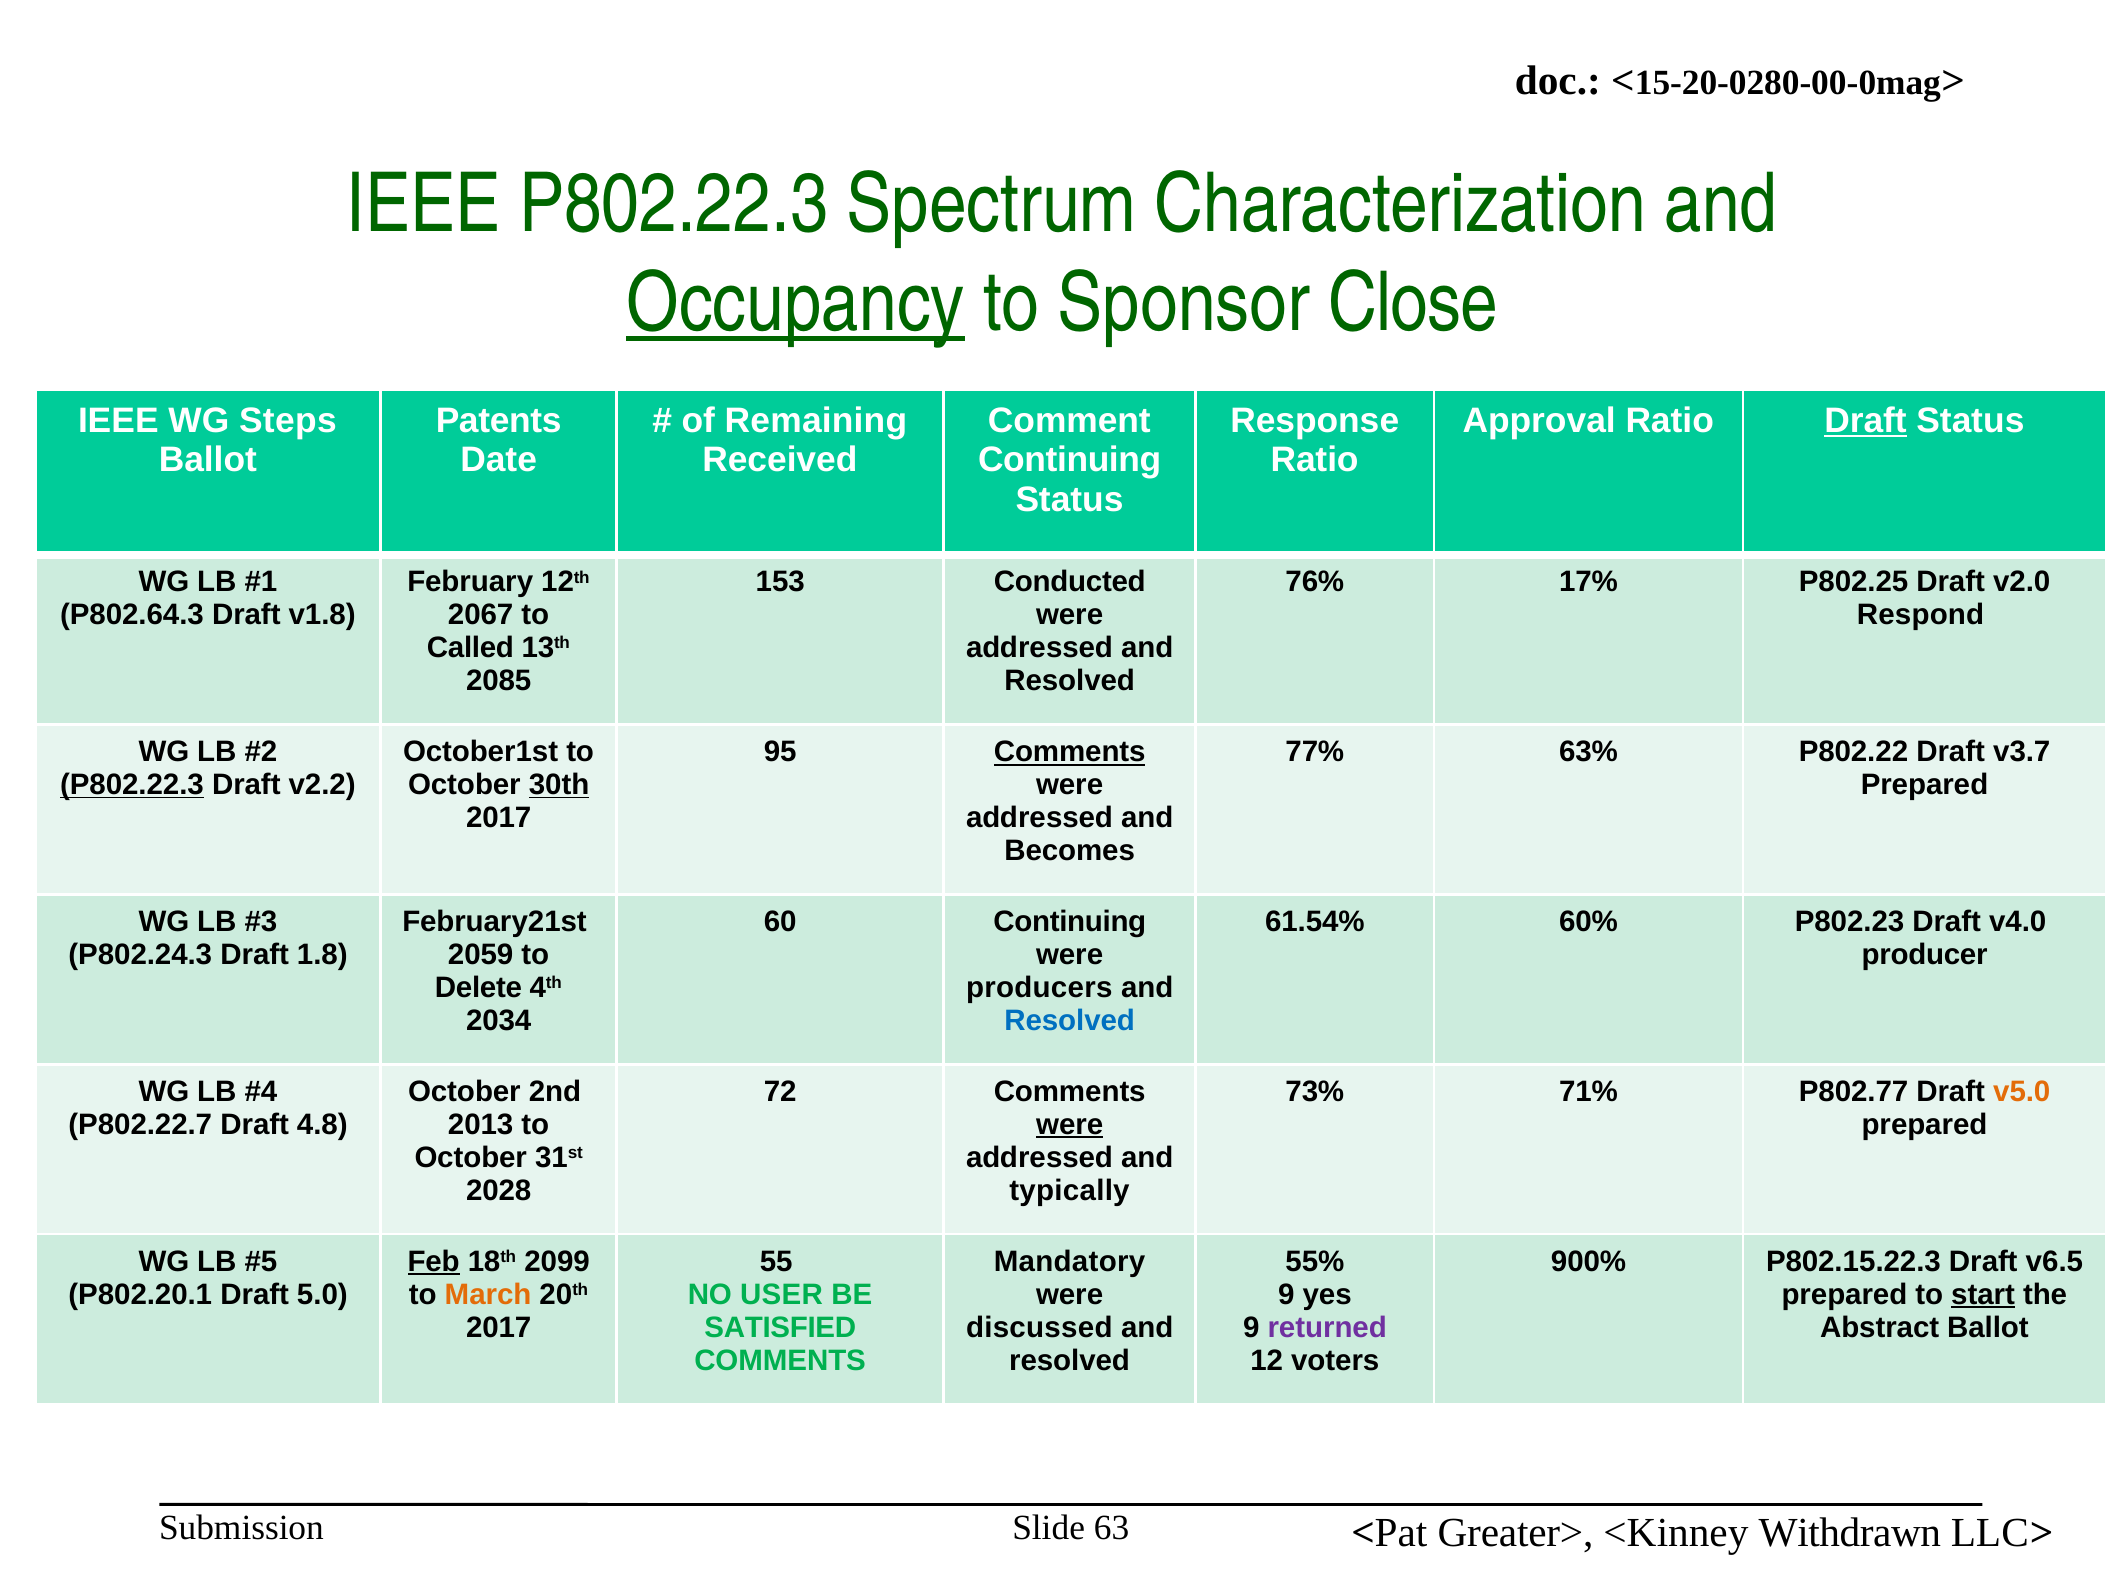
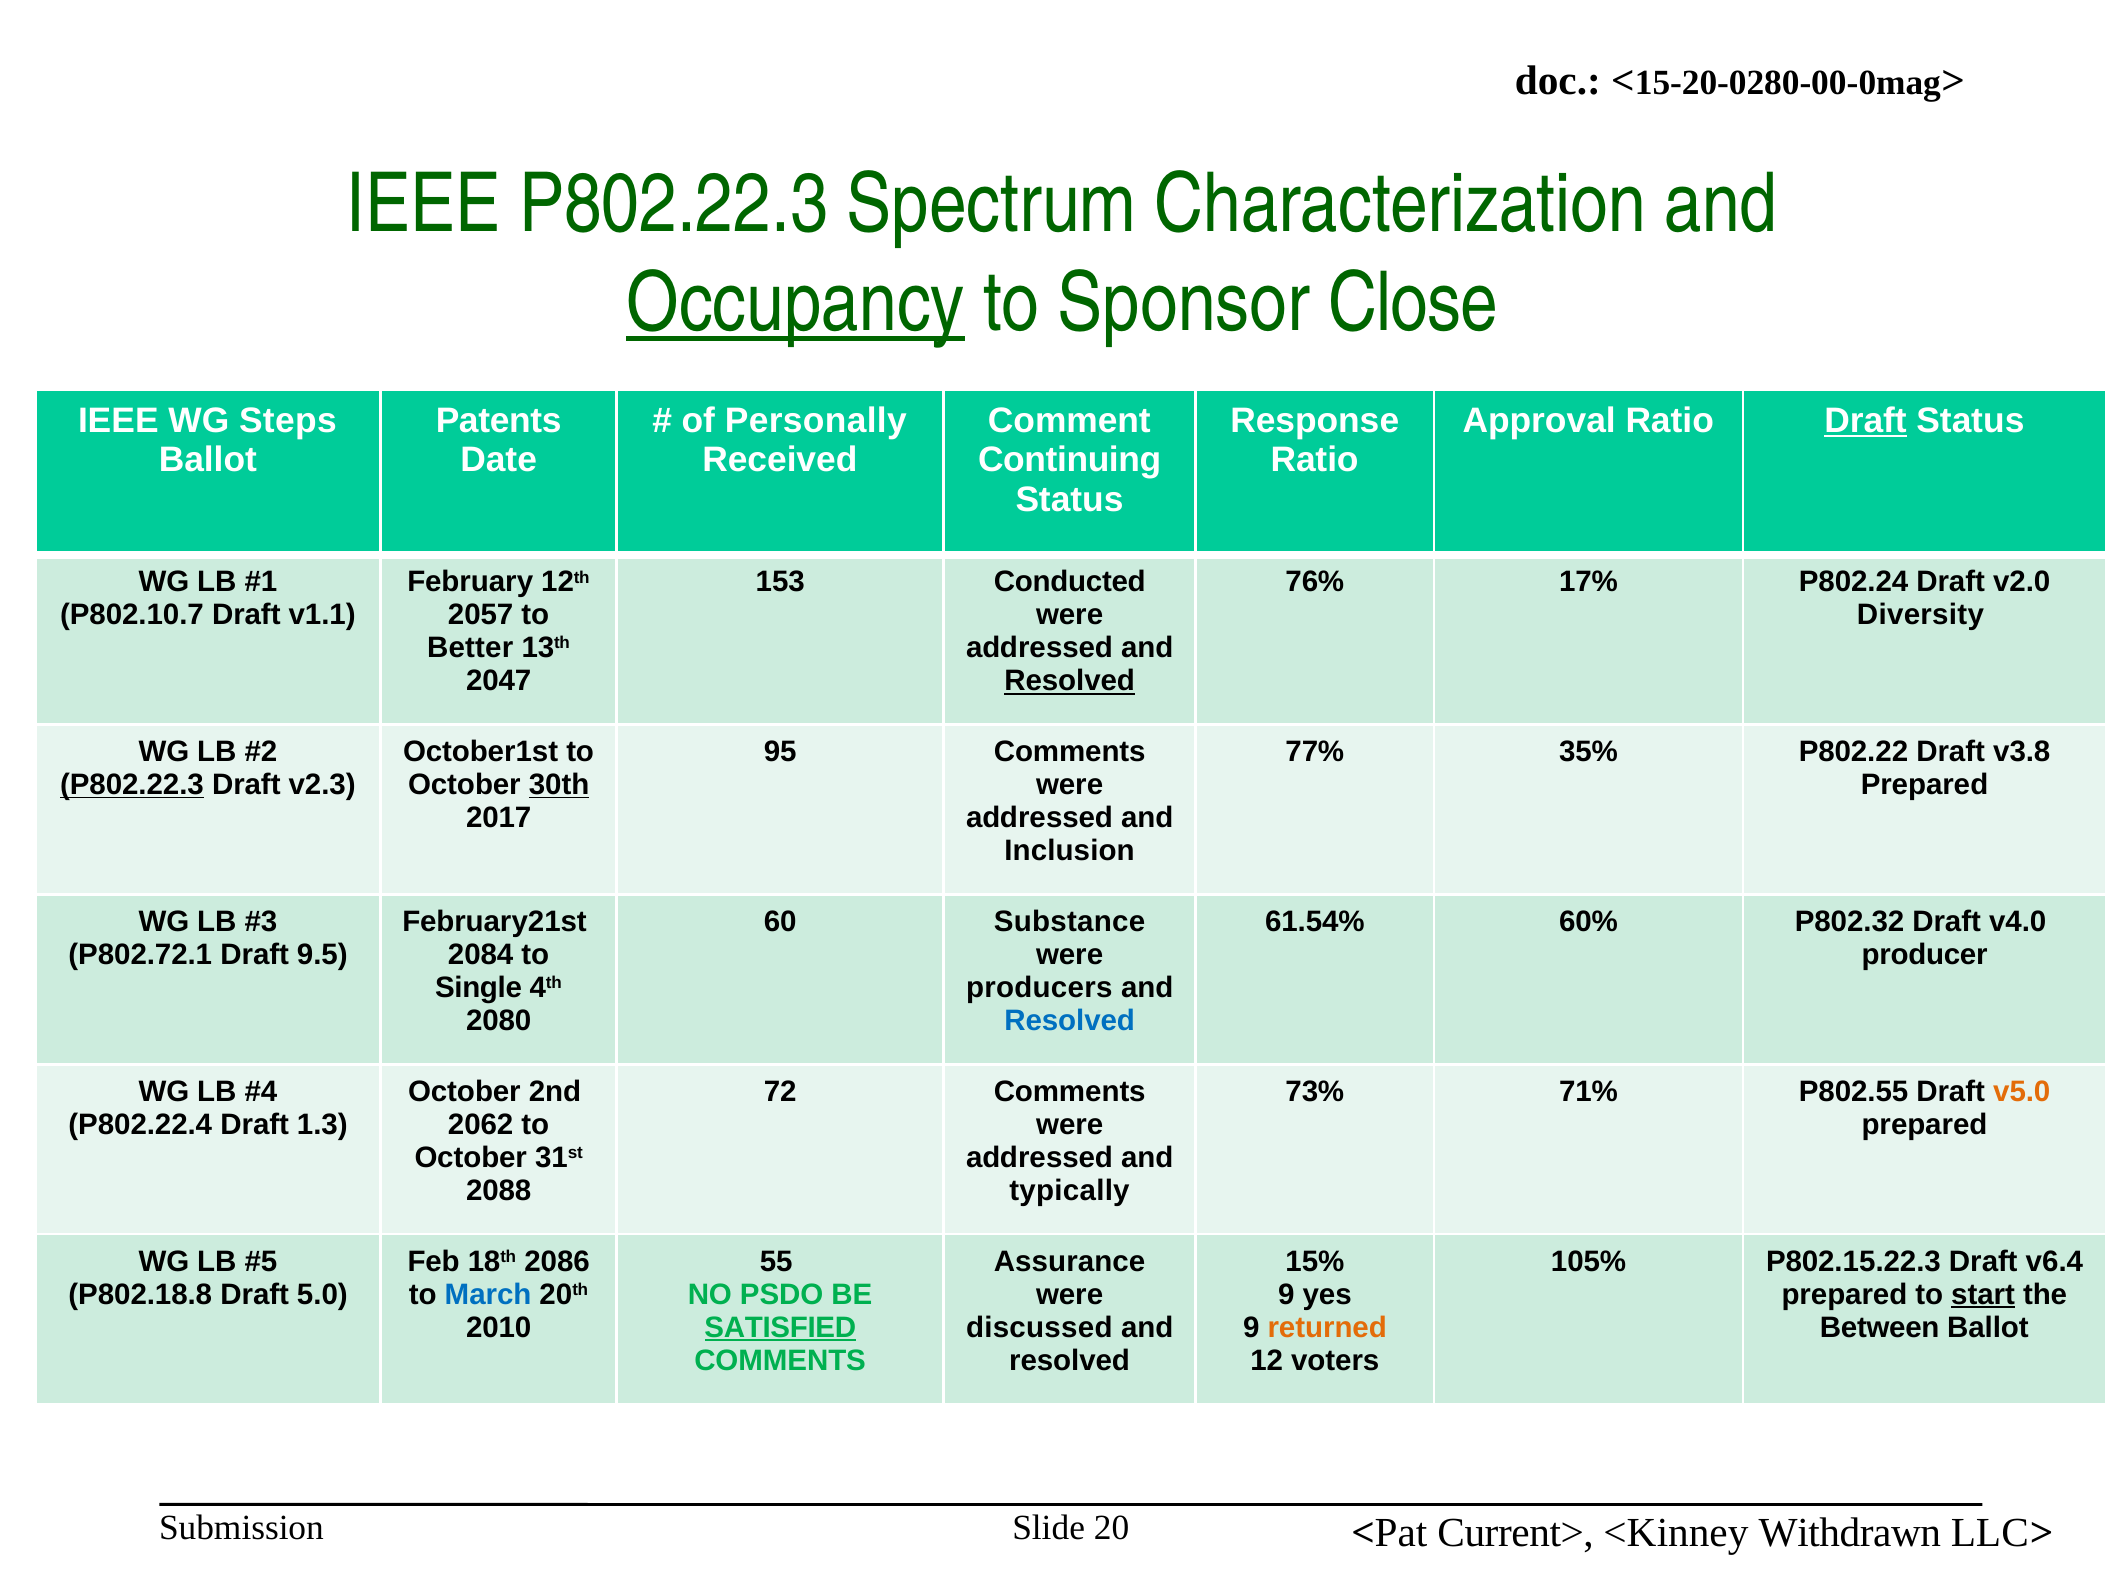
Remaining: Remaining -> Personally
P802.25: P802.25 -> P802.24
P802.64.3: P802.64.3 -> P802.10.7
v1.8: v1.8 -> v1.1
2067: 2067 -> 2057
Respond: Respond -> Diversity
Called: Called -> Better
2085: 2085 -> 2047
Resolved at (1070, 681) underline: none -> present
Comments at (1070, 752) underline: present -> none
63%: 63% -> 35%
v3.7: v3.7 -> v3.8
v2.2: v2.2 -> v2.3
Becomes: Becomes -> Inclusion
60 Continuing: Continuing -> Substance
P802.23: P802.23 -> P802.32
P802.24.3: P802.24.3 -> P802.72.1
1.8: 1.8 -> 9.5
2059: 2059 -> 2084
Delete: Delete -> Single
2034: 2034 -> 2080
P802.77: P802.77 -> P802.55
P802.22.7: P802.22.7 -> P802.22.4
4.8: 4.8 -> 1.3
2013: 2013 -> 2062
were at (1070, 1125) underline: present -> none
2028: 2028 -> 2088
Feb underline: present -> none
2099: 2099 -> 2086
Mandatory: Mandatory -> Assurance
55%: 55% -> 15%
900%: 900% -> 105%
v6.5: v6.5 -> v6.4
P802.20.1: P802.20.1 -> P802.18.8
March colour: orange -> blue
USER: USER -> PSDO
2017 at (499, 1327): 2017 -> 2010
SATISFIED underline: none -> present
returned colour: purple -> orange
Abstract: Abstract -> Between
Greater>: Greater> -> Current>
63: 63 -> 20
